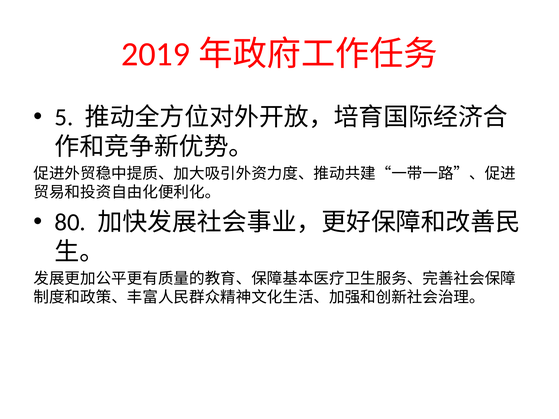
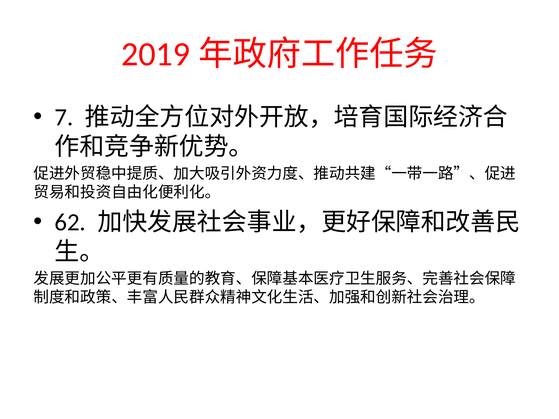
5: 5 -> 7
80: 80 -> 62
